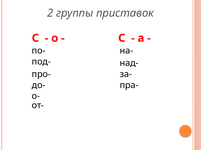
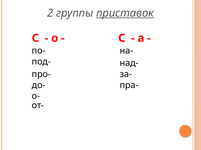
приставок underline: none -> present
